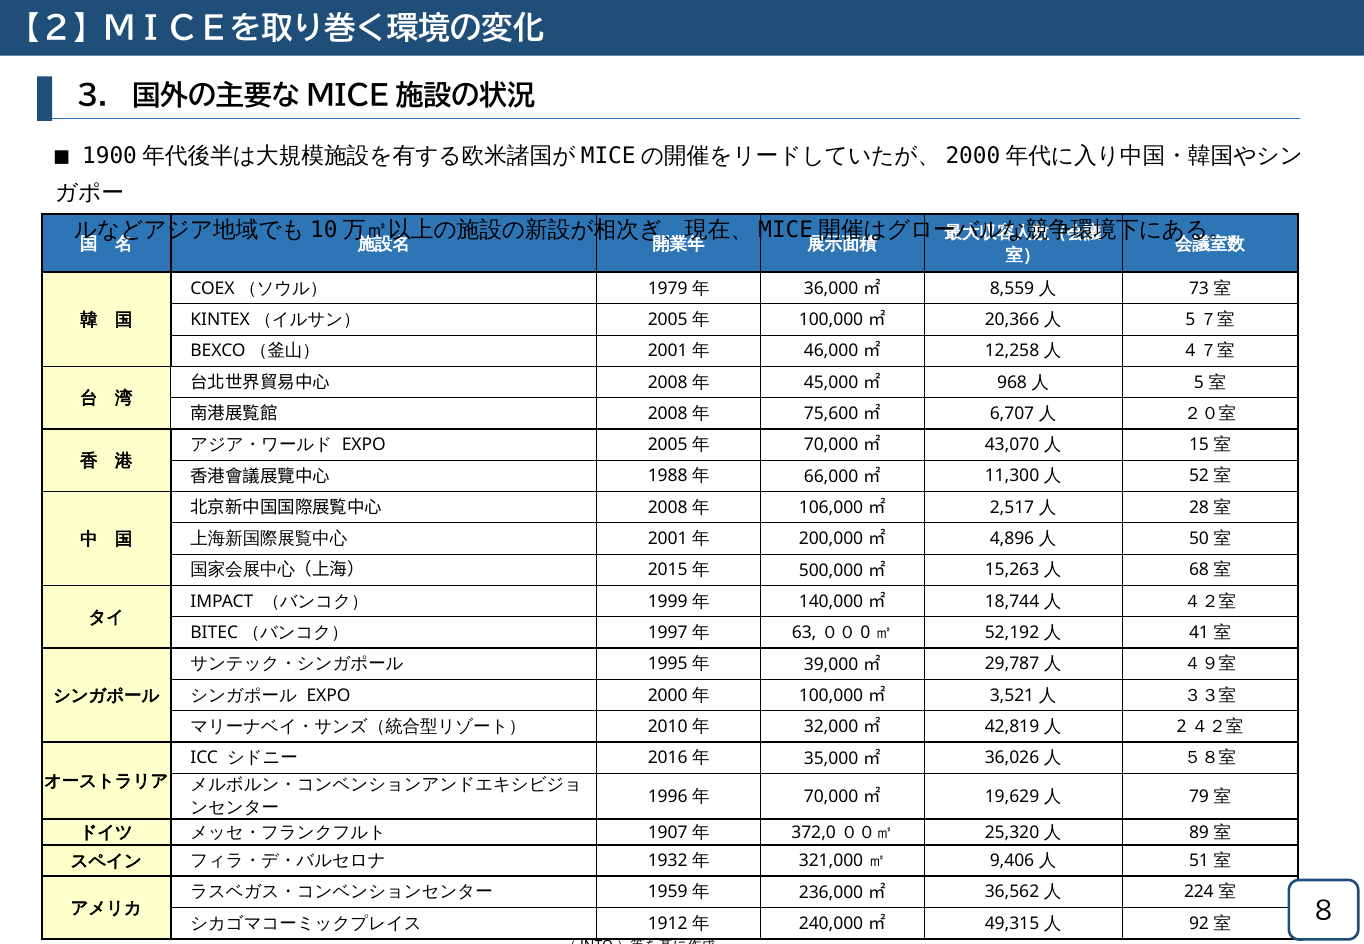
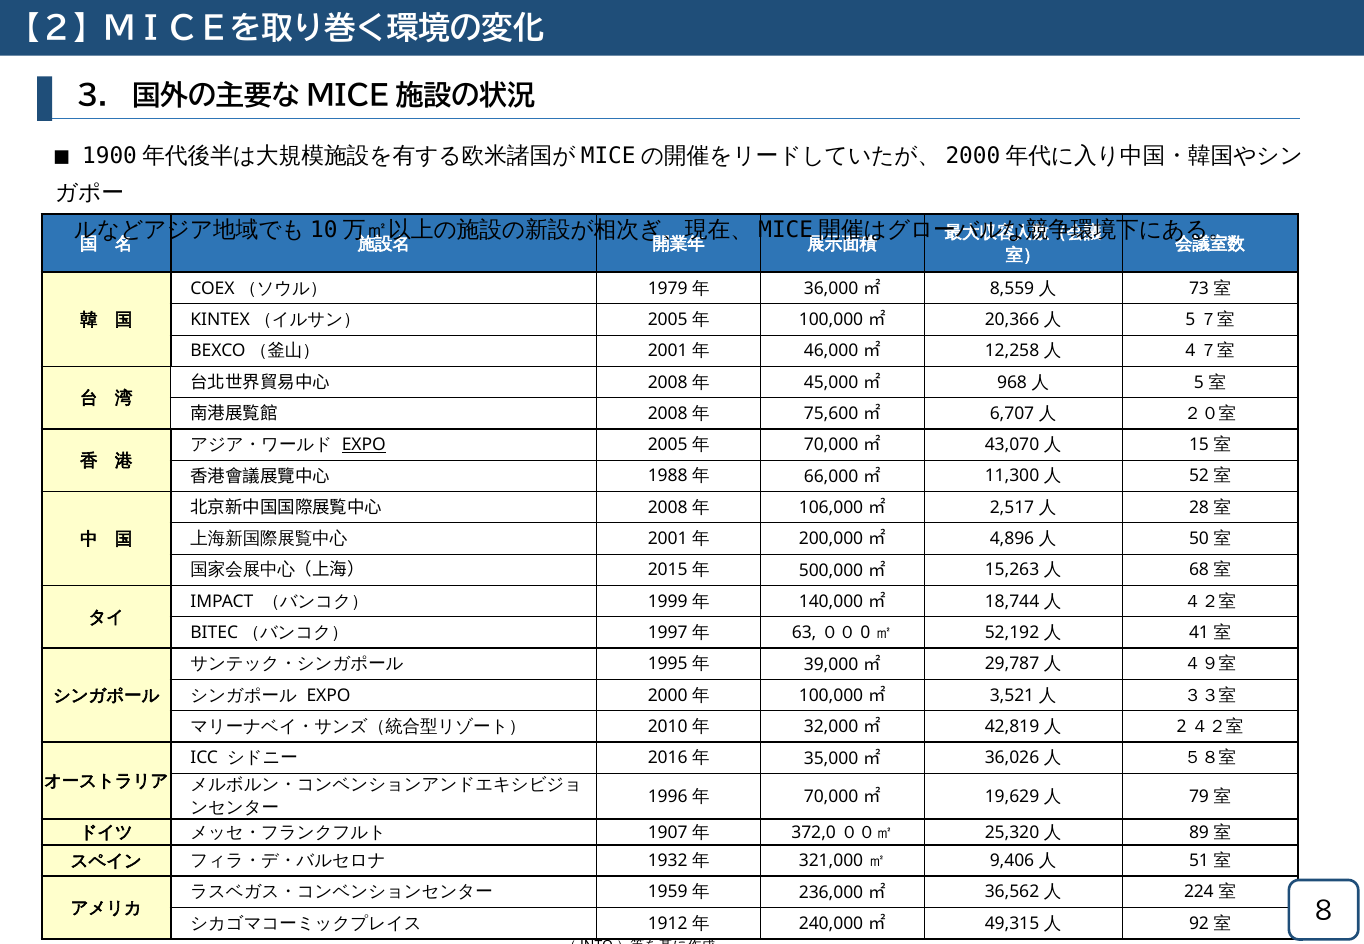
EXPO at (364, 445) underline: none -> present
